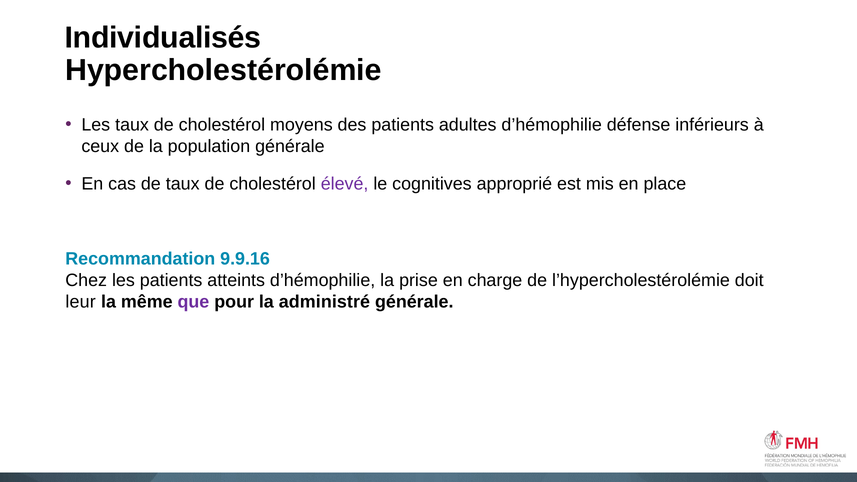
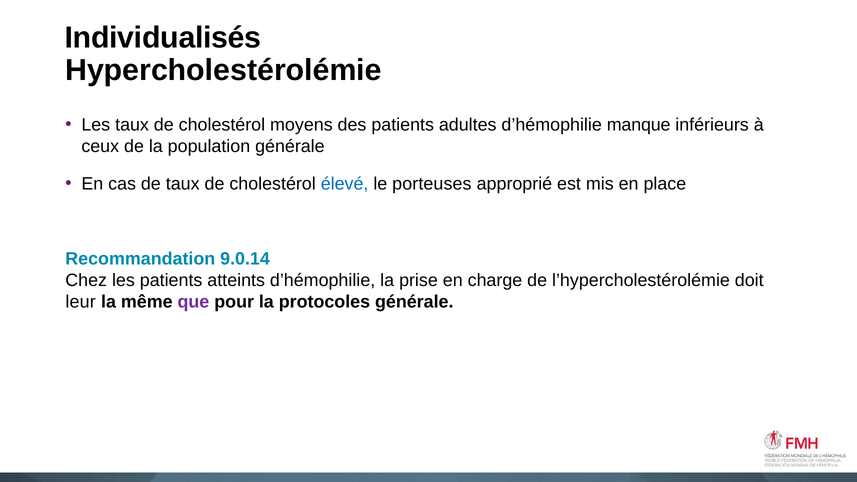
défense: défense -> manque
élevé colour: purple -> blue
cognitives: cognitives -> porteuses
9.9.16: 9.9.16 -> 9.0.14
administré: administré -> protocoles
